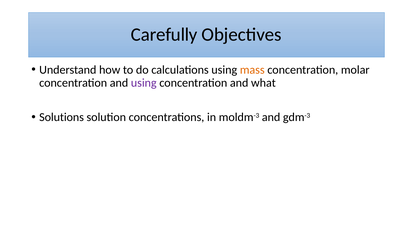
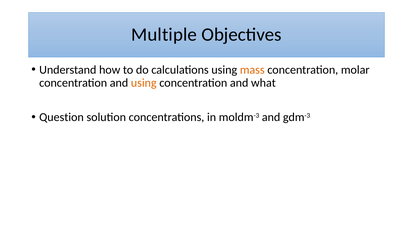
Carefully: Carefully -> Multiple
using at (144, 83) colour: purple -> orange
Solutions: Solutions -> Question
